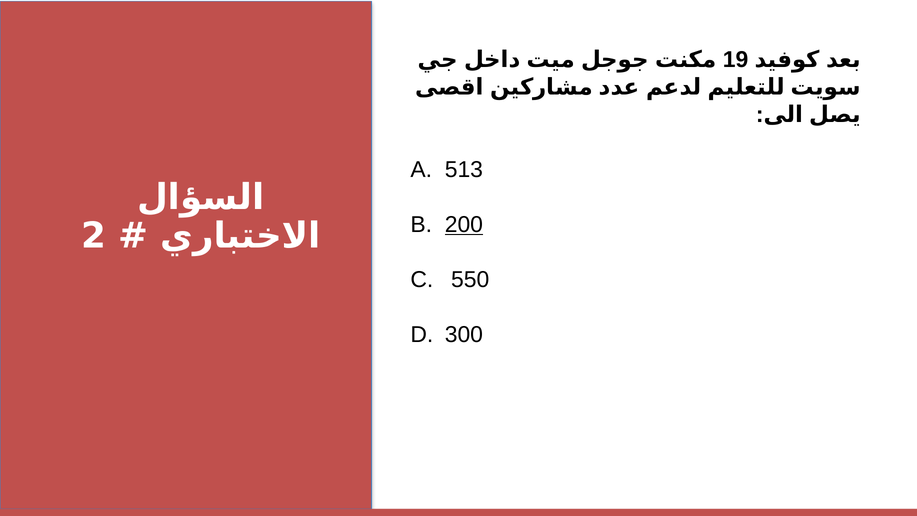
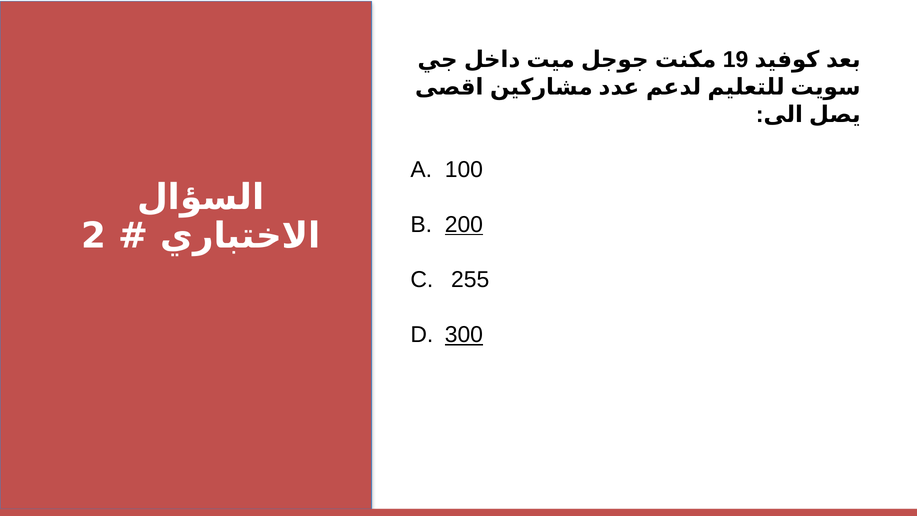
513: 513 -> 100
550: 550 -> 255
300 underline: none -> present
